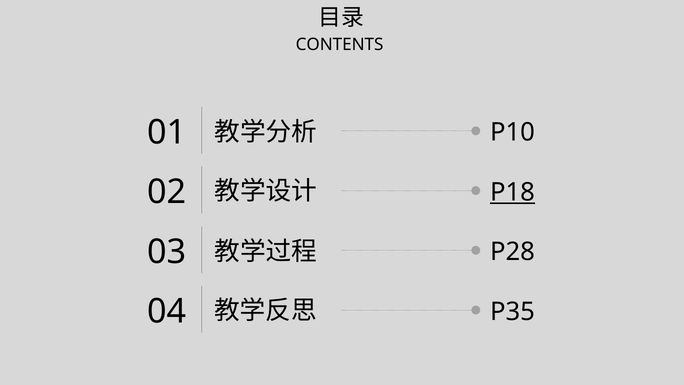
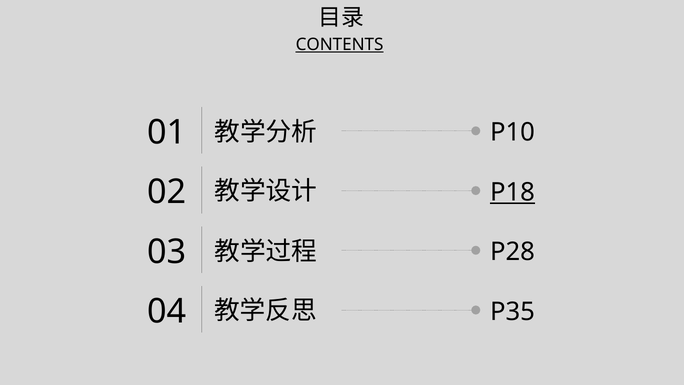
CONTENTS underline: none -> present
